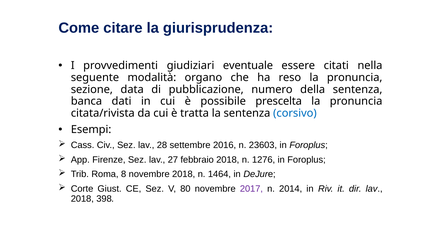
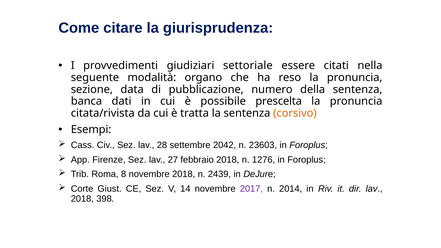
eventuale: eventuale -> settoriale
corsivo colour: blue -> orange
2016: 2016 -> 2042
1464: 1464 -> 2439
80: 80 -> 14
